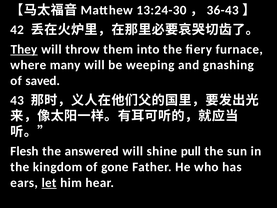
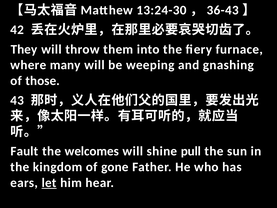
They underline: present -> none
saved: saved -> those
Flesh: Flesh -> Fault
answered: answered -> welcomes
